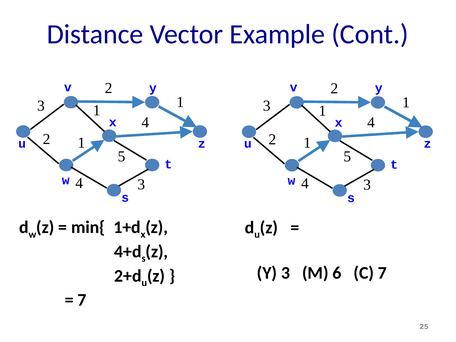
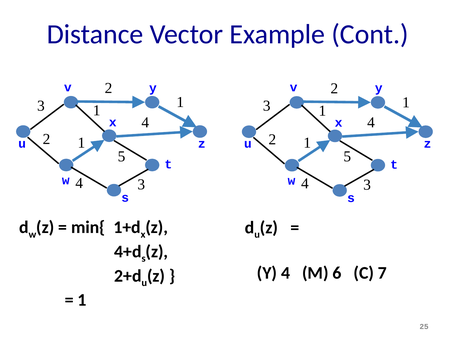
Y 3: 3 -> 4
7 at (82, 300): 7 -> 1
